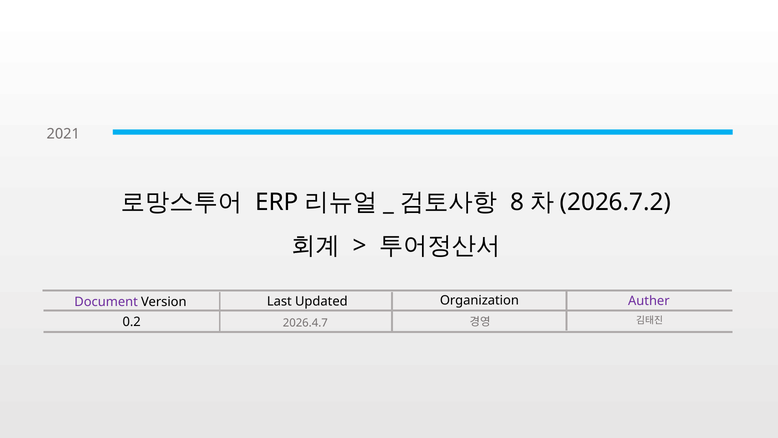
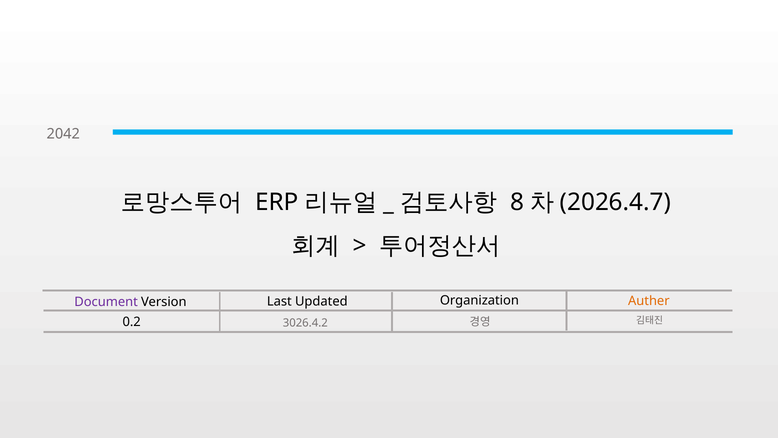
2021: 2021 -> 2042
2026.7.2: 2026.7.2 -> 2026.4.7
Auther colour: purple -> orange
2026.4.7: 2026.4.7 -> 3026.4.2
